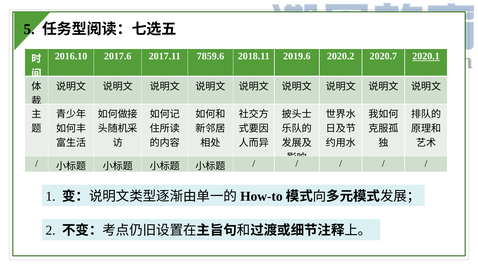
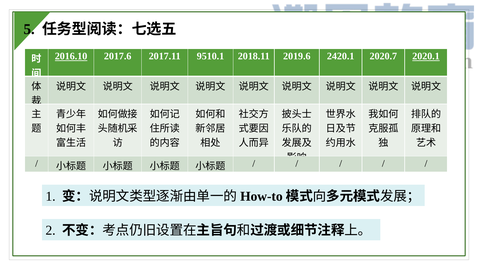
2016.10 underline: none -> present
7859.6: 7859.6 -> 9510.1
2020.2: 2020.2 -> 2420.1
